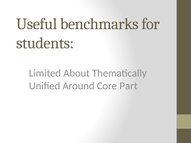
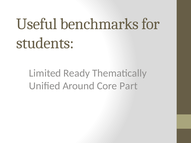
About: About -> Ready
